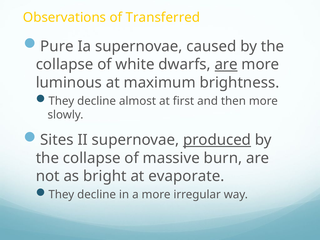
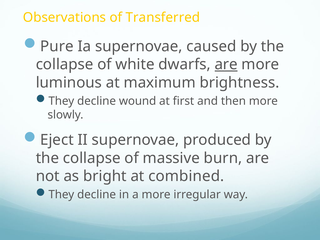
almost: almost -> wound
Sites: Sites -> Eject
produced underline: present -> none
evaporate: evaporate -> combined
